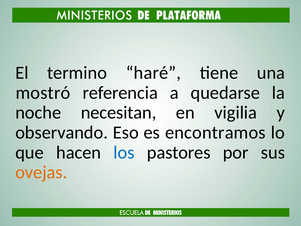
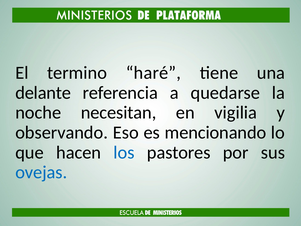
mostró: mostró -> delante
encontramos: encontramos -> mencionando
ovejas colour: orange -> blue
